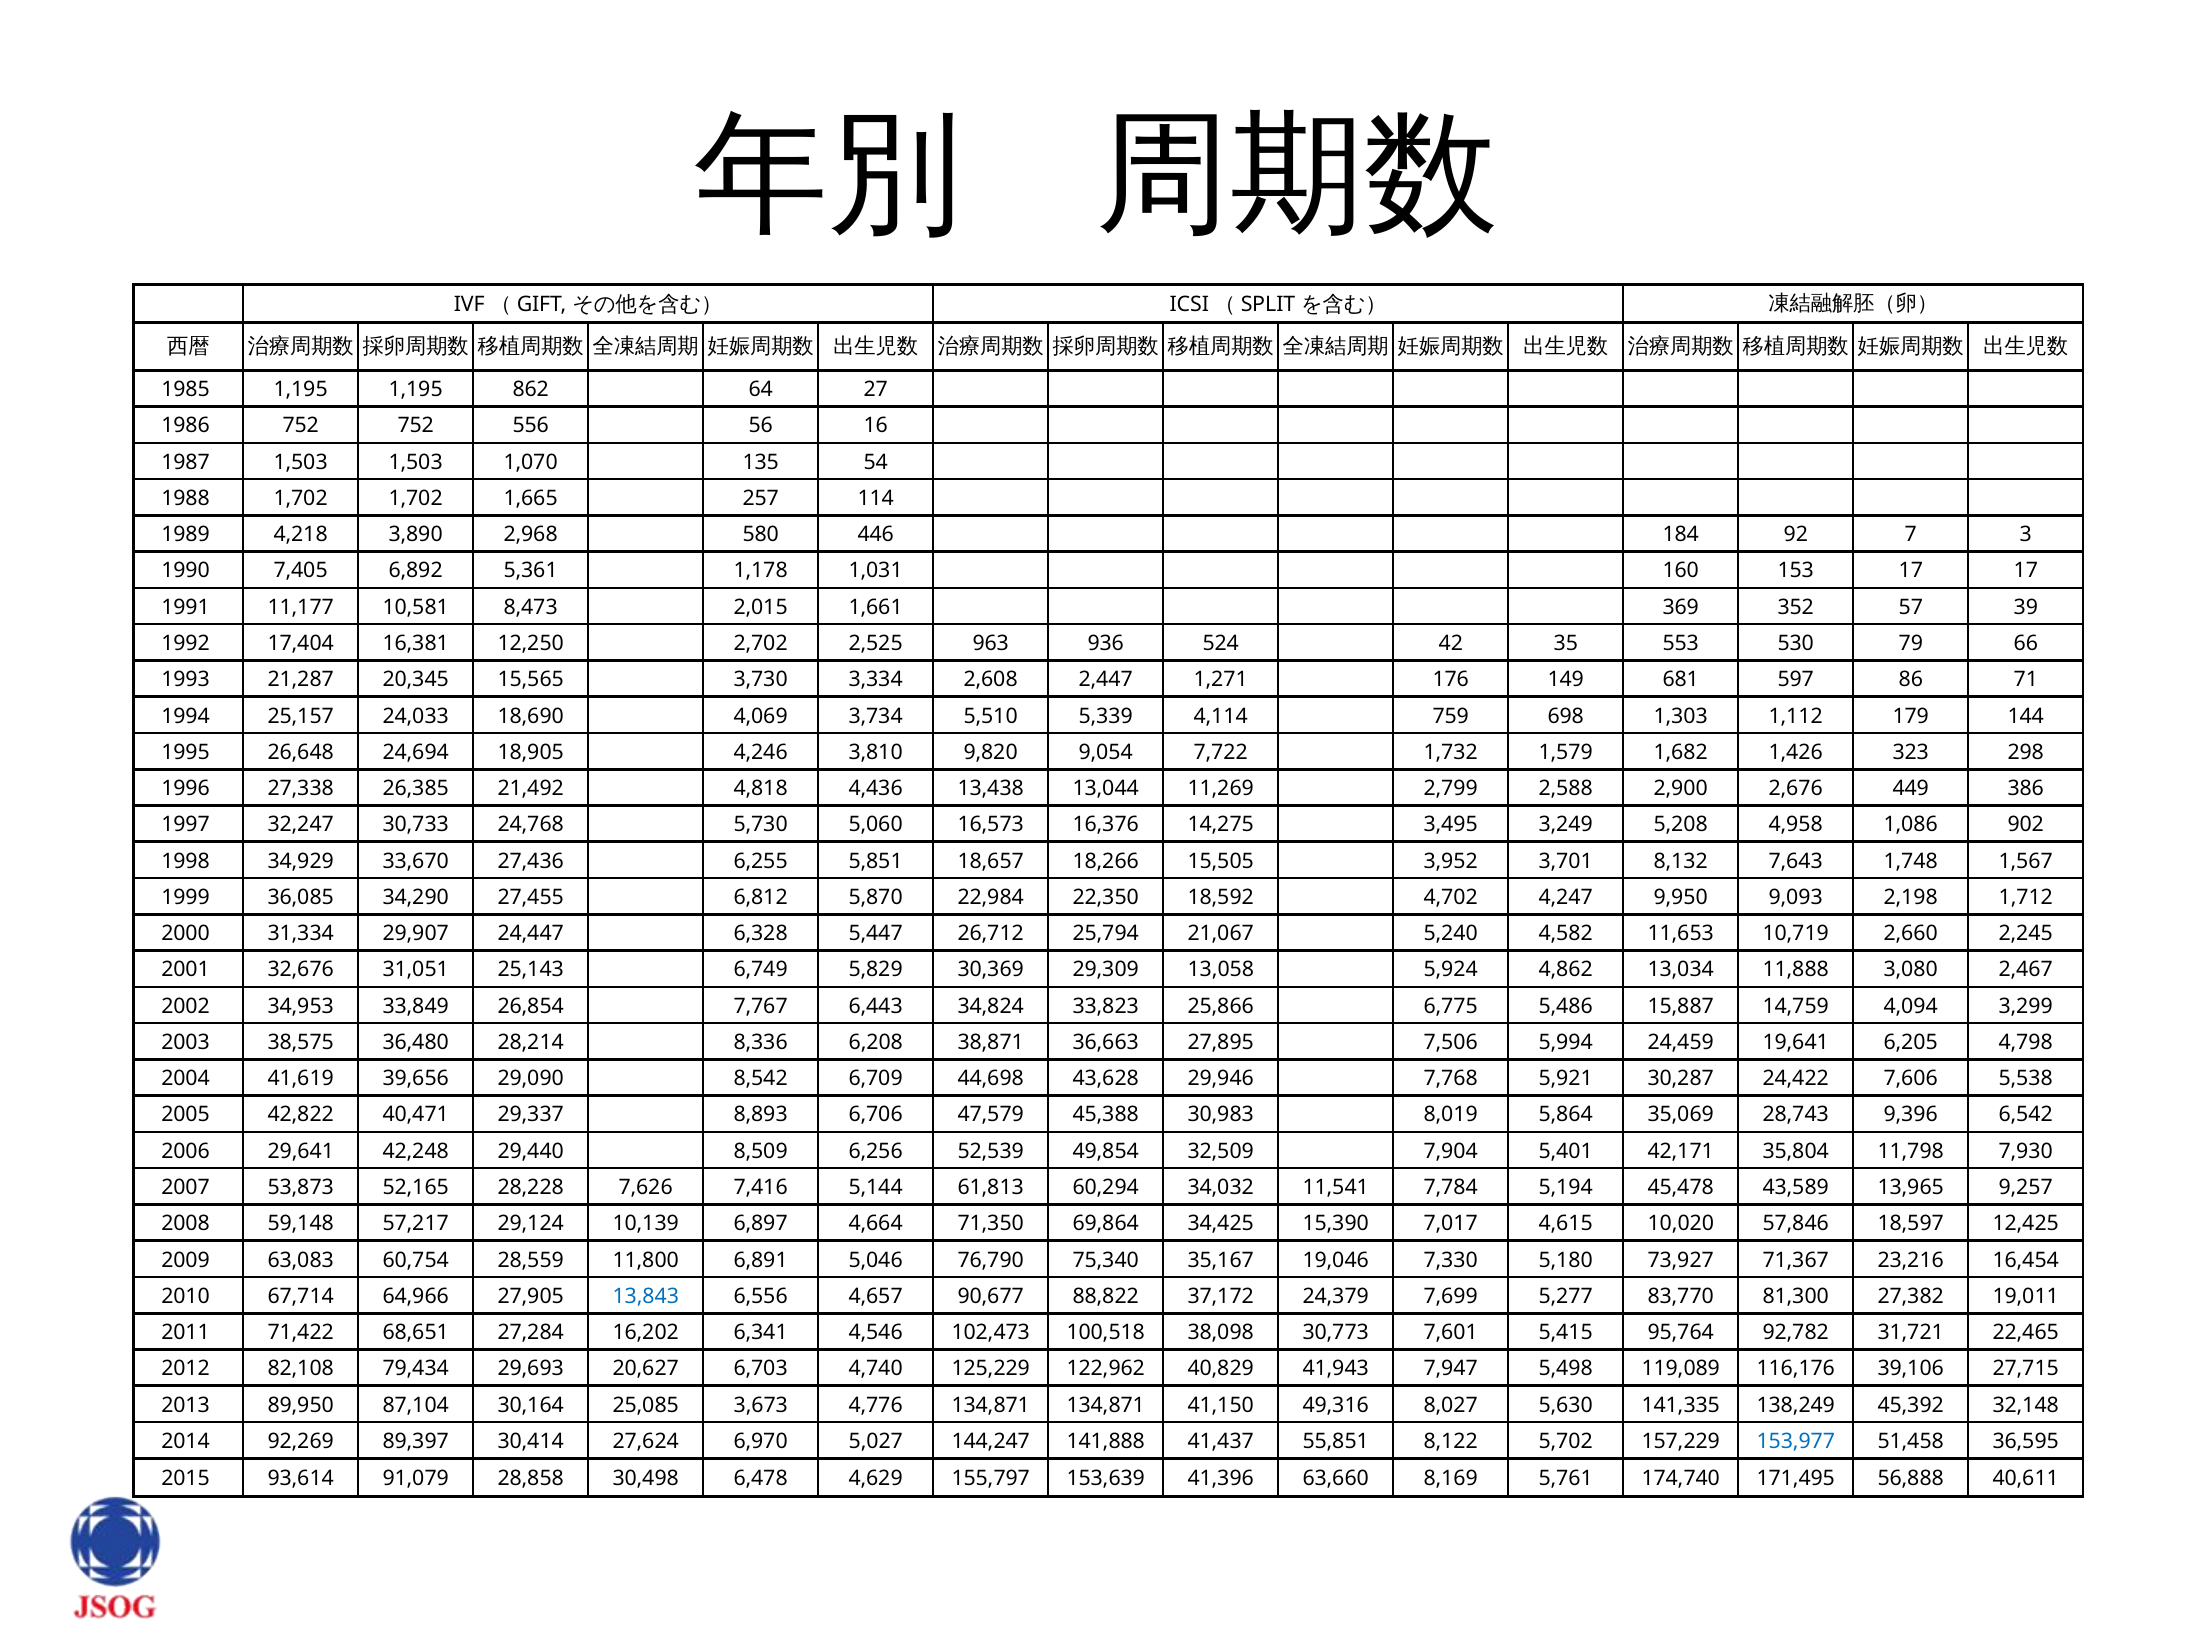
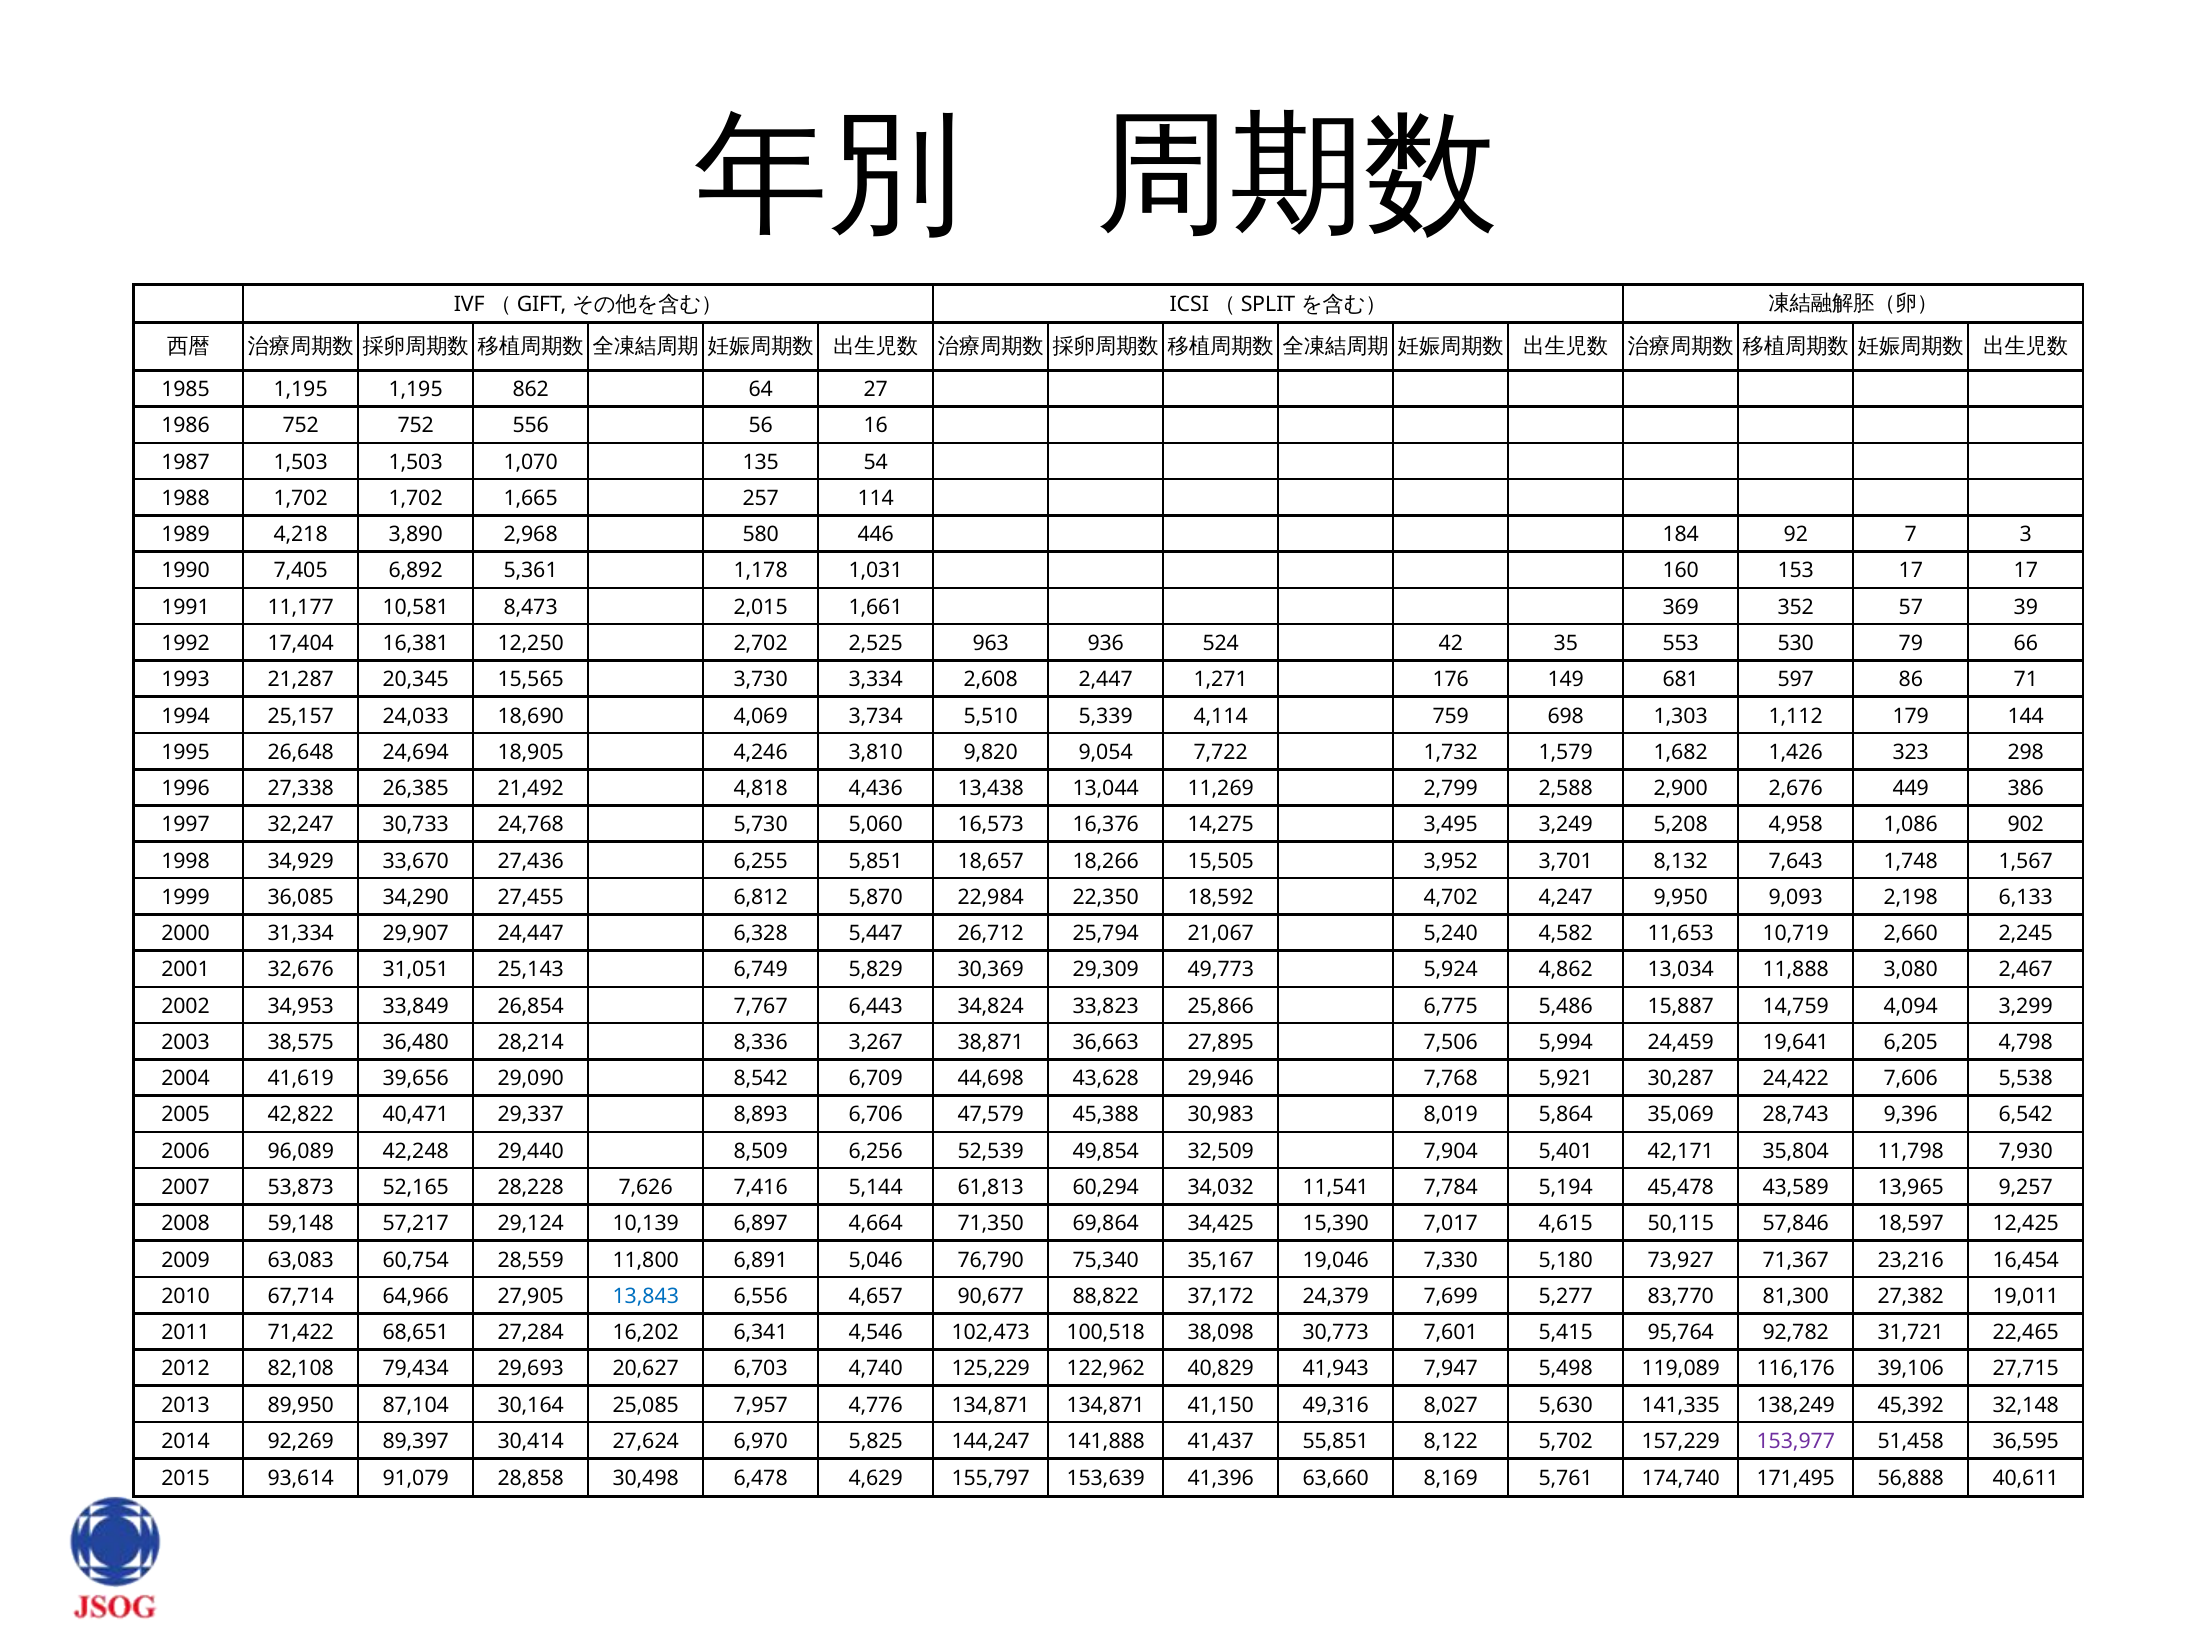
1,712: 1,712 -> 6,133
13,058: 13,058 -> 49,773
6,208: 6,208 -> 3,267
29,641: 29,641 -> 96,089
10,020: 10,020 -> 50,115
3,673: 3,673 -> 7,957
5,027: 5,027 -> 5,825
153,977 colour: blue -> purple
